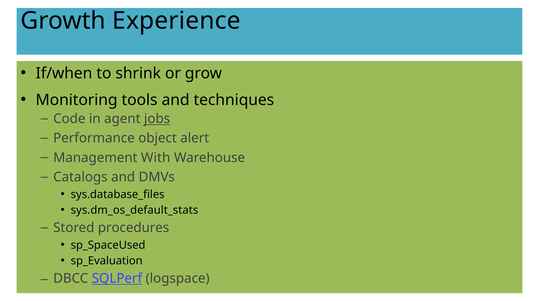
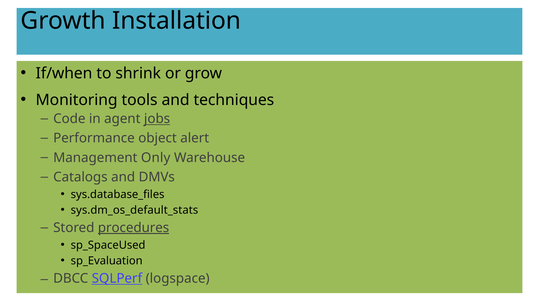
Experience: Experience -> Installation
With: With -> Only
procedures underline: none -> present
